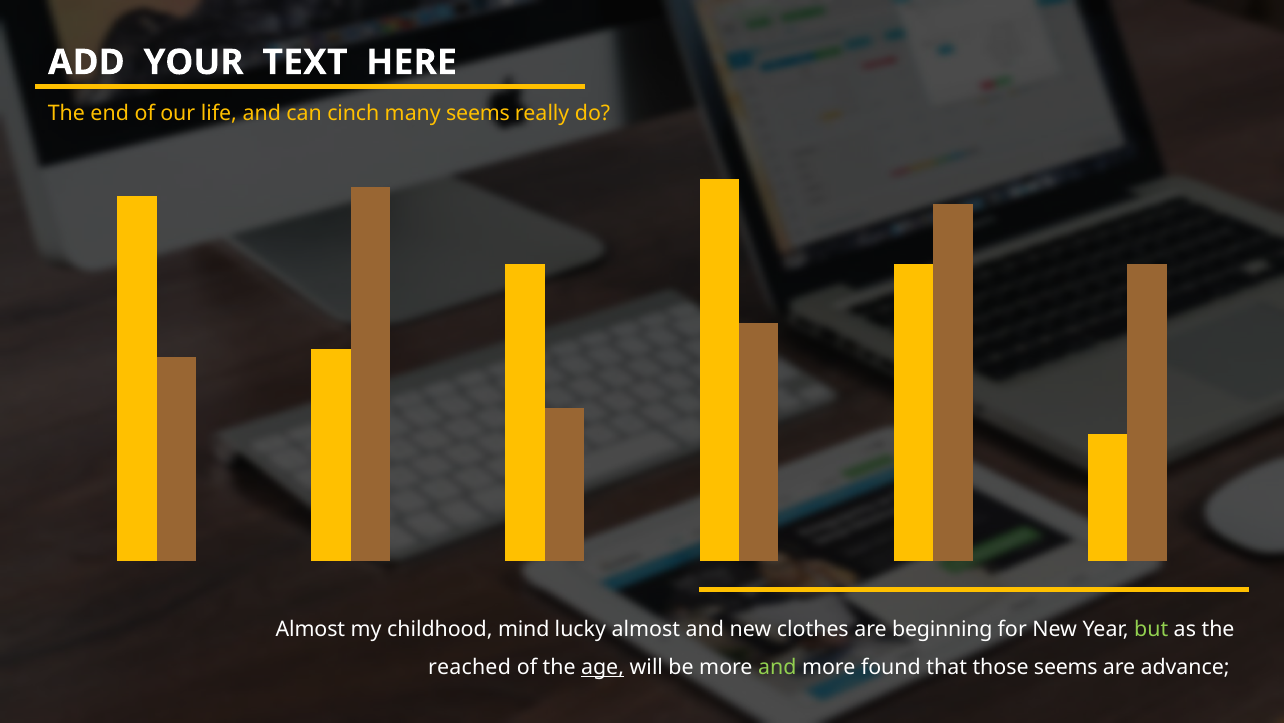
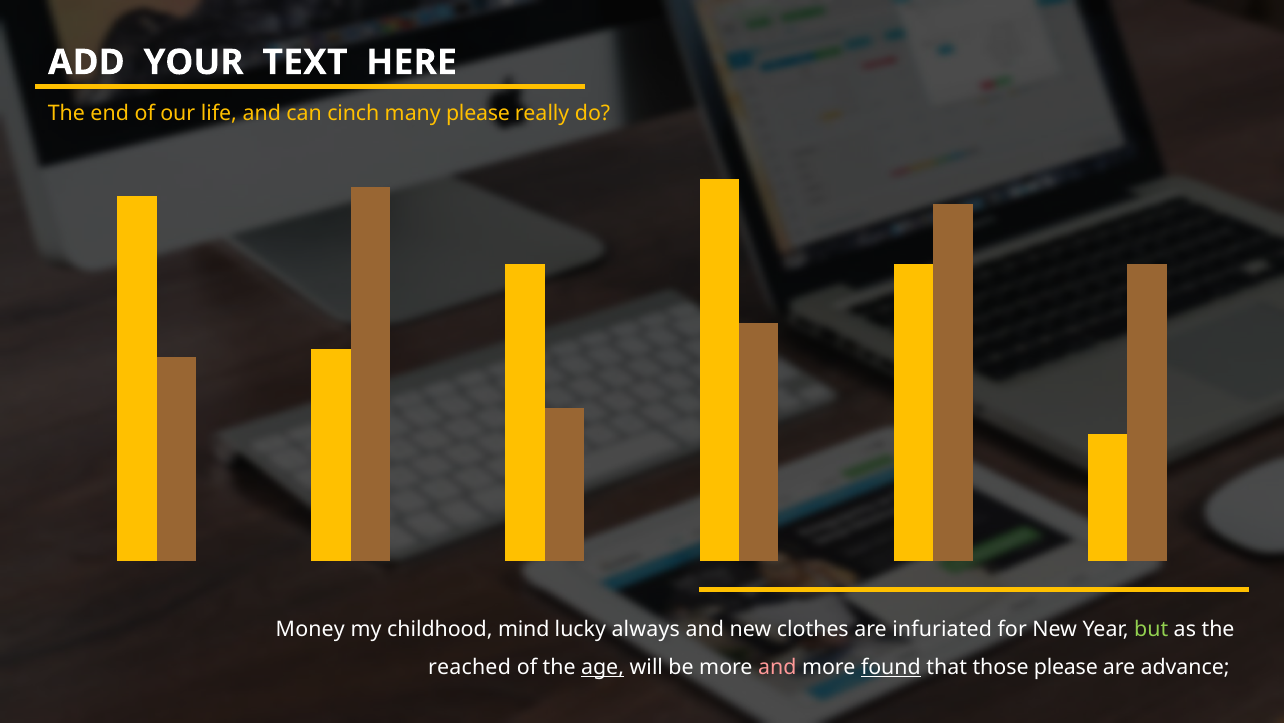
many seems: seems -> please
Almost at (310, 628): Almost -> Money
lucky almost: almost -> always
beginning: beginning -> infuriated
and at (777, 667) colour: light green -> pink
found underline: none -> present
those seems: seems -> please
